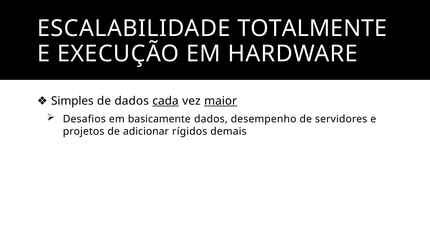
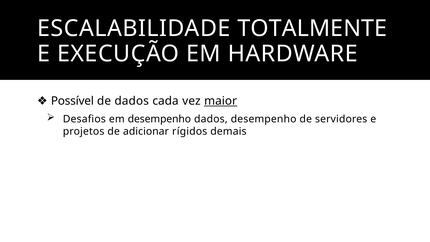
Simples: Simples -> Possível
cada underline: present -> none
em basicamente: basicamente -> desempenho
